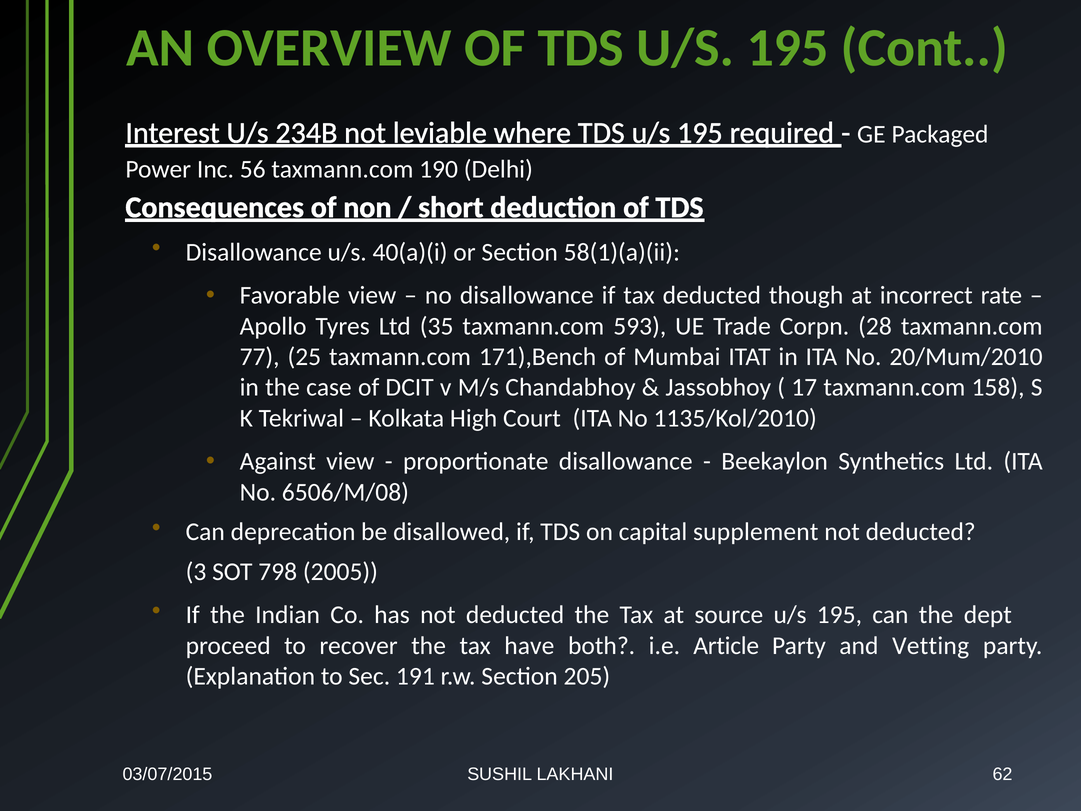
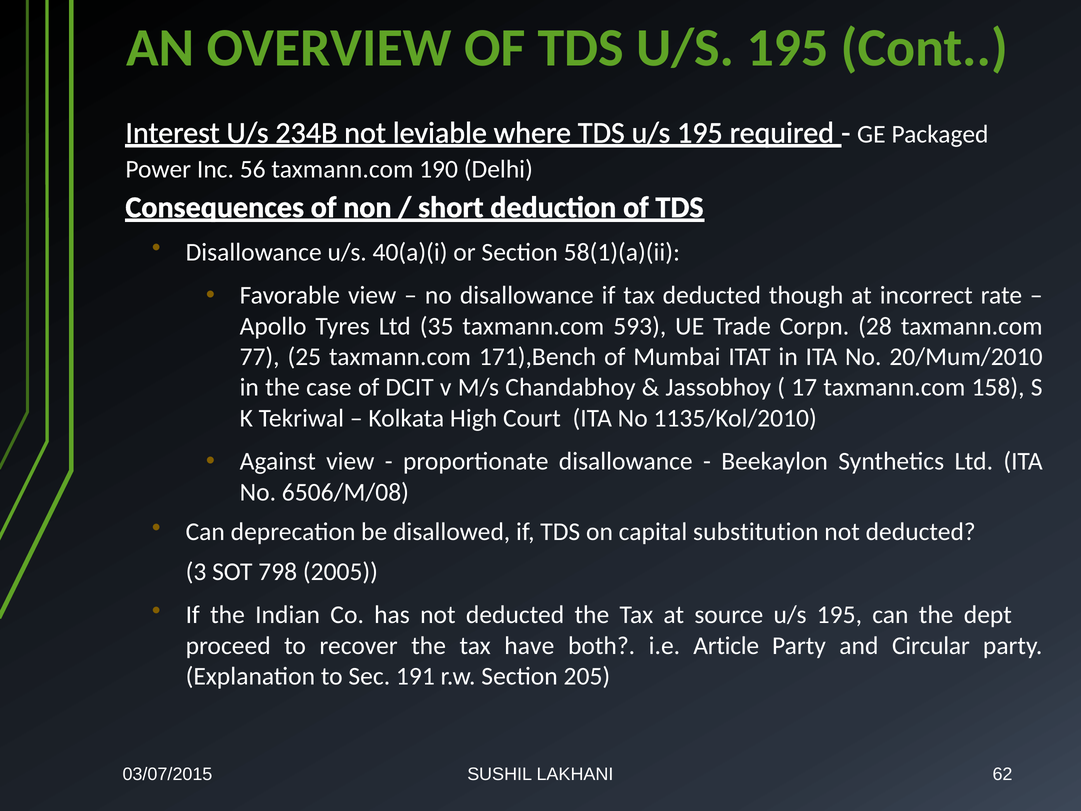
supplement: supplement -> substitution
Vetting: Vetting -> Circular
